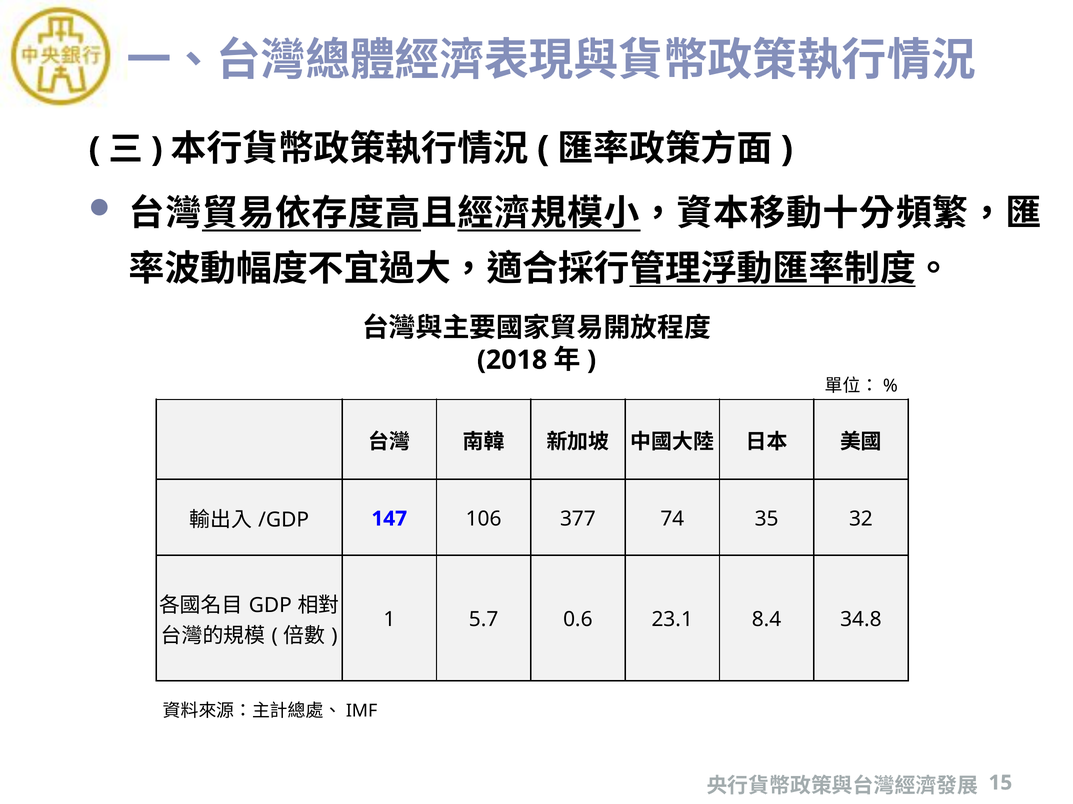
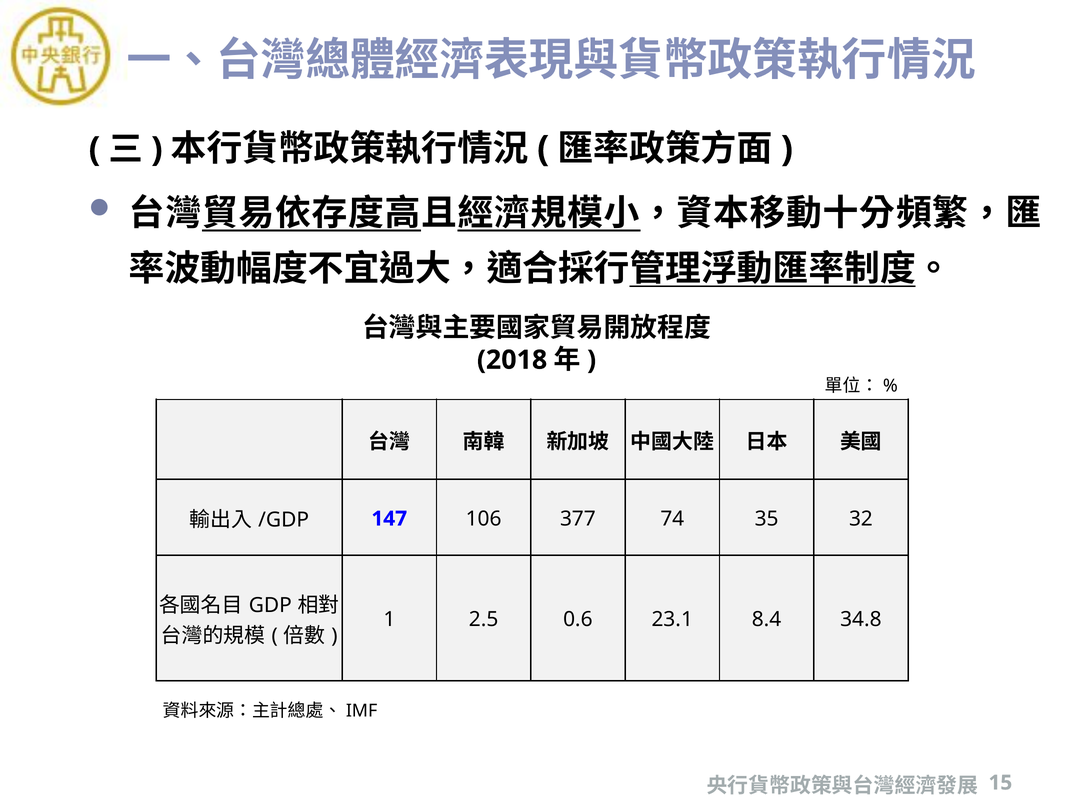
5.7: 5.7 -> 2.5
